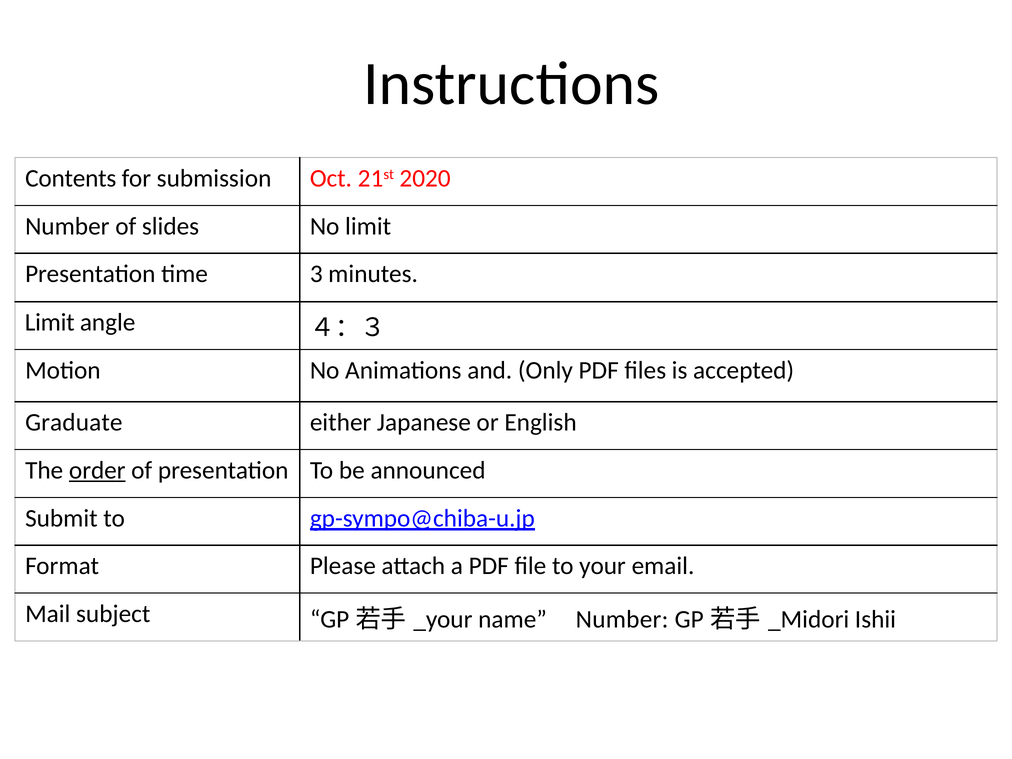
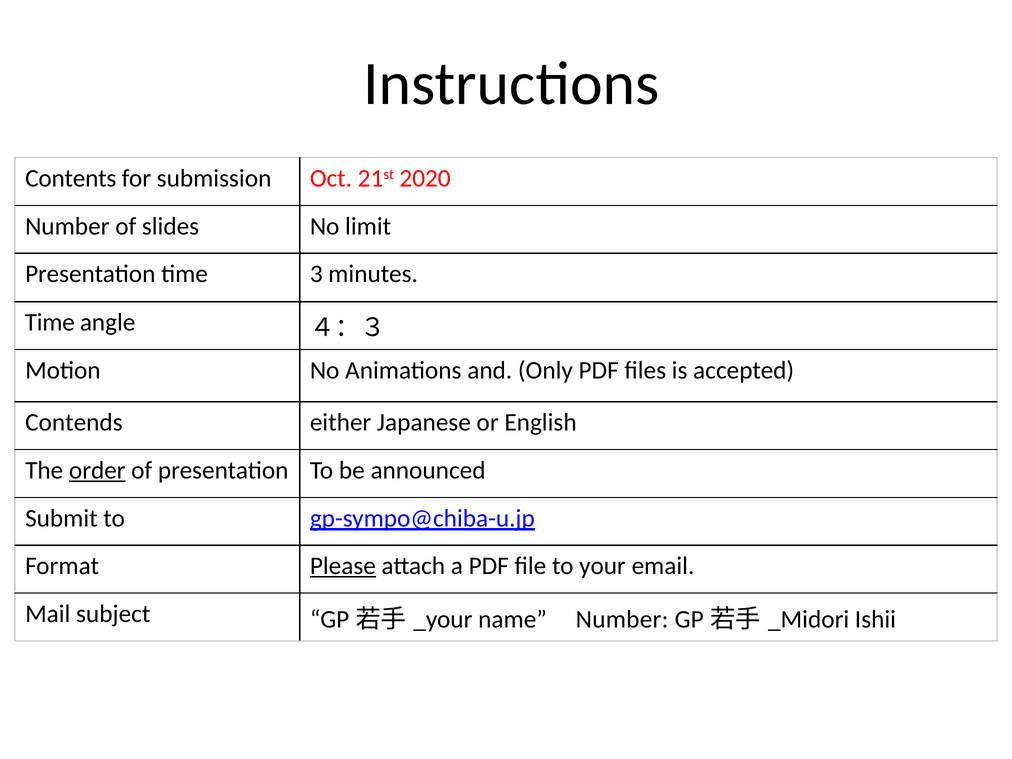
Limit at (50, 323): Limit -> Time
Graduate: Graduate -> Contends
Please underline: none -> present
